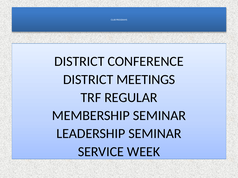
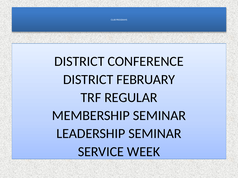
MEETINGS: MEETINGS -> FEBRUARY
